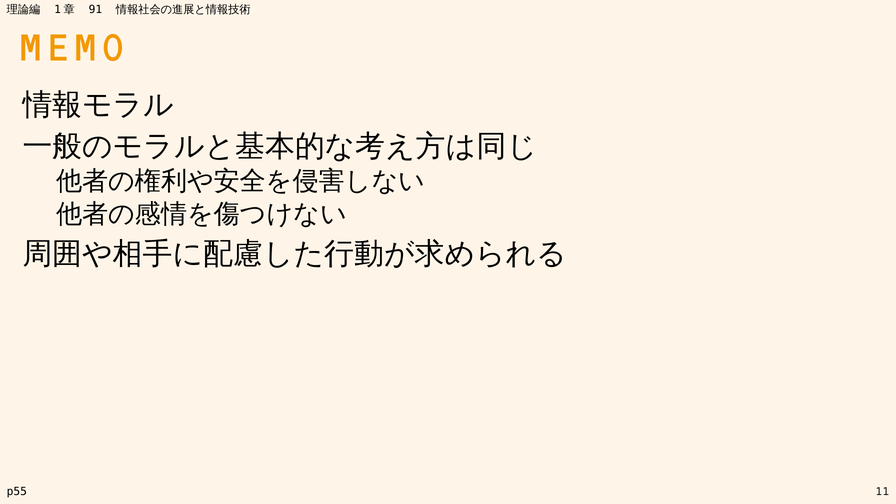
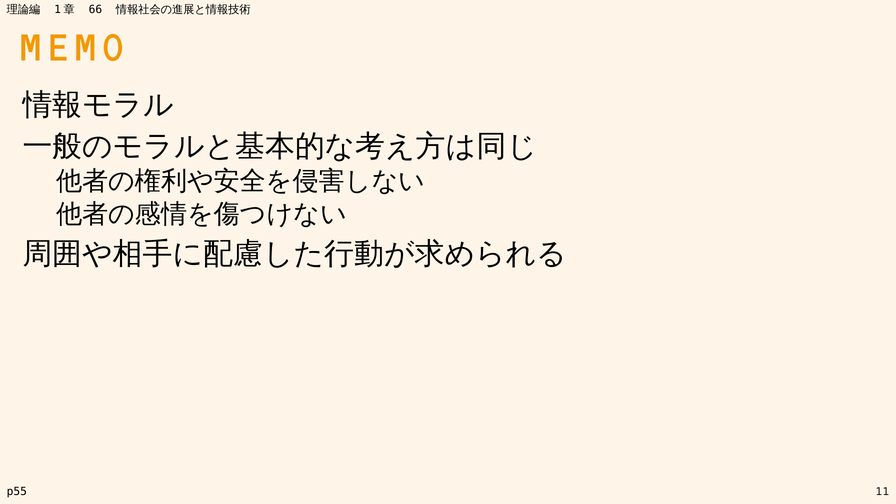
91: 91 -> 66
